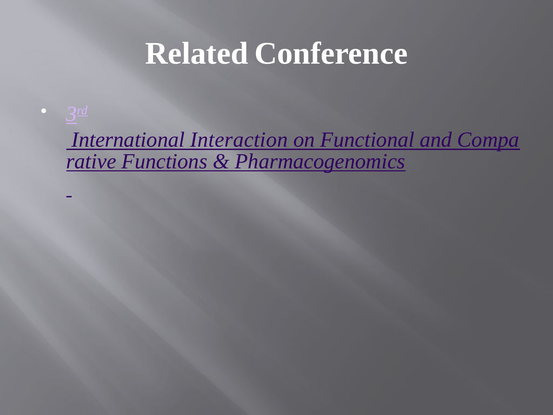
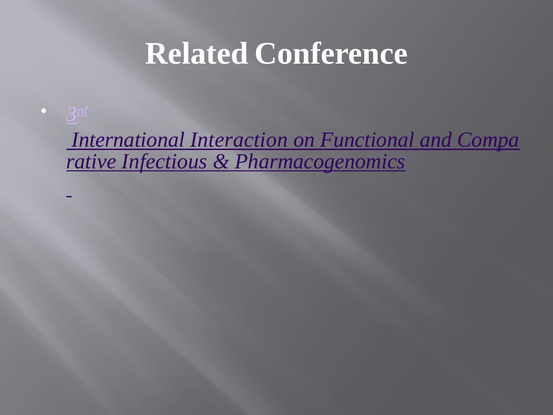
Functions: Functions -> Infectious
